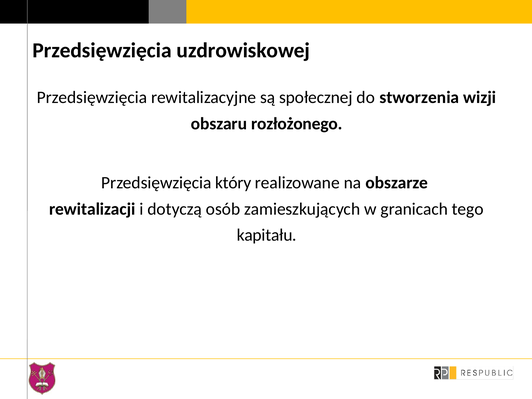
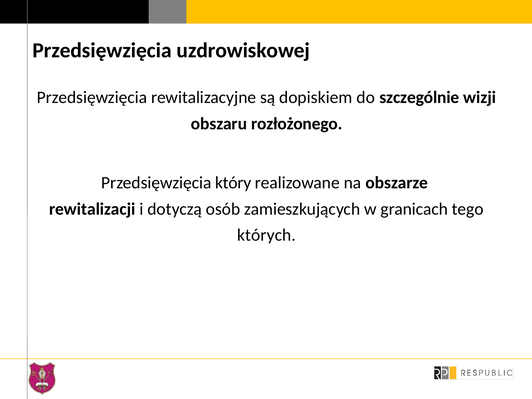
społecznej: społecznej -> dopiskiem
stworzenia: stworzenia -> szczególnie
kapitału: kapitału -> których
